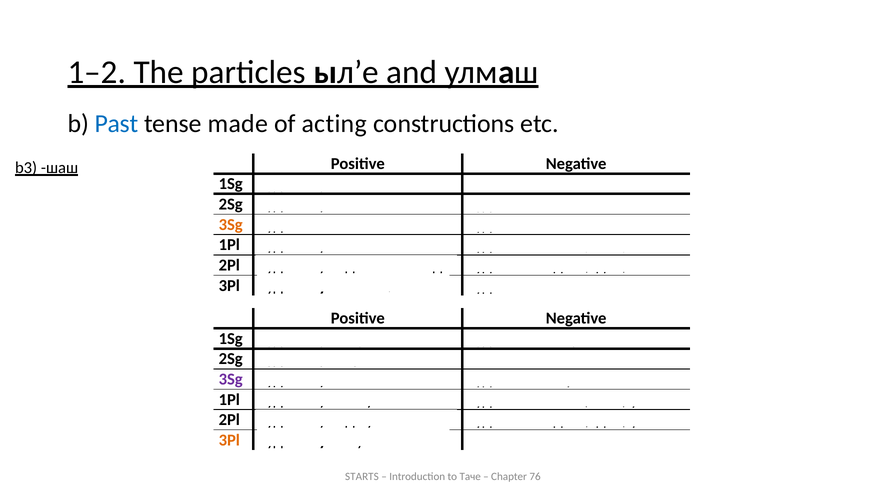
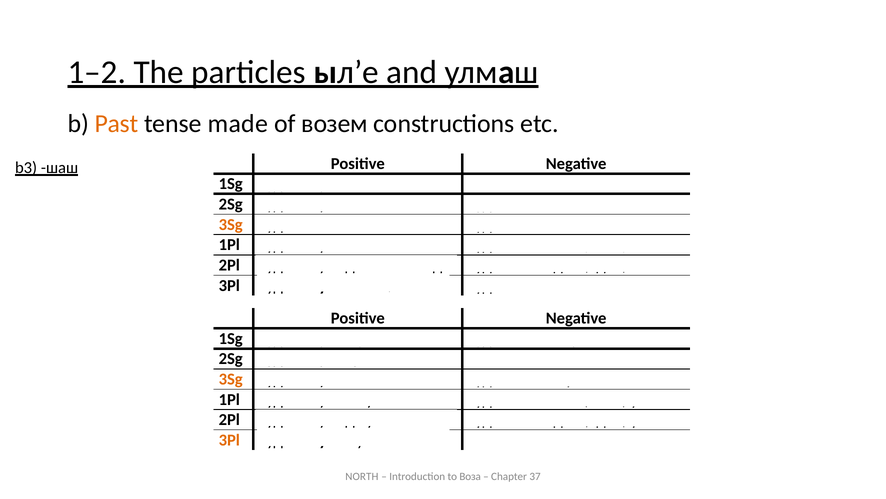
Past colour: blue -> orange
acting: acting -> возем
3Sg at (231, 379) colour: purple -> orange
STARTS: STARTS -> NORTH
Таче: Таче -> Воза
76: 76 -> 37
